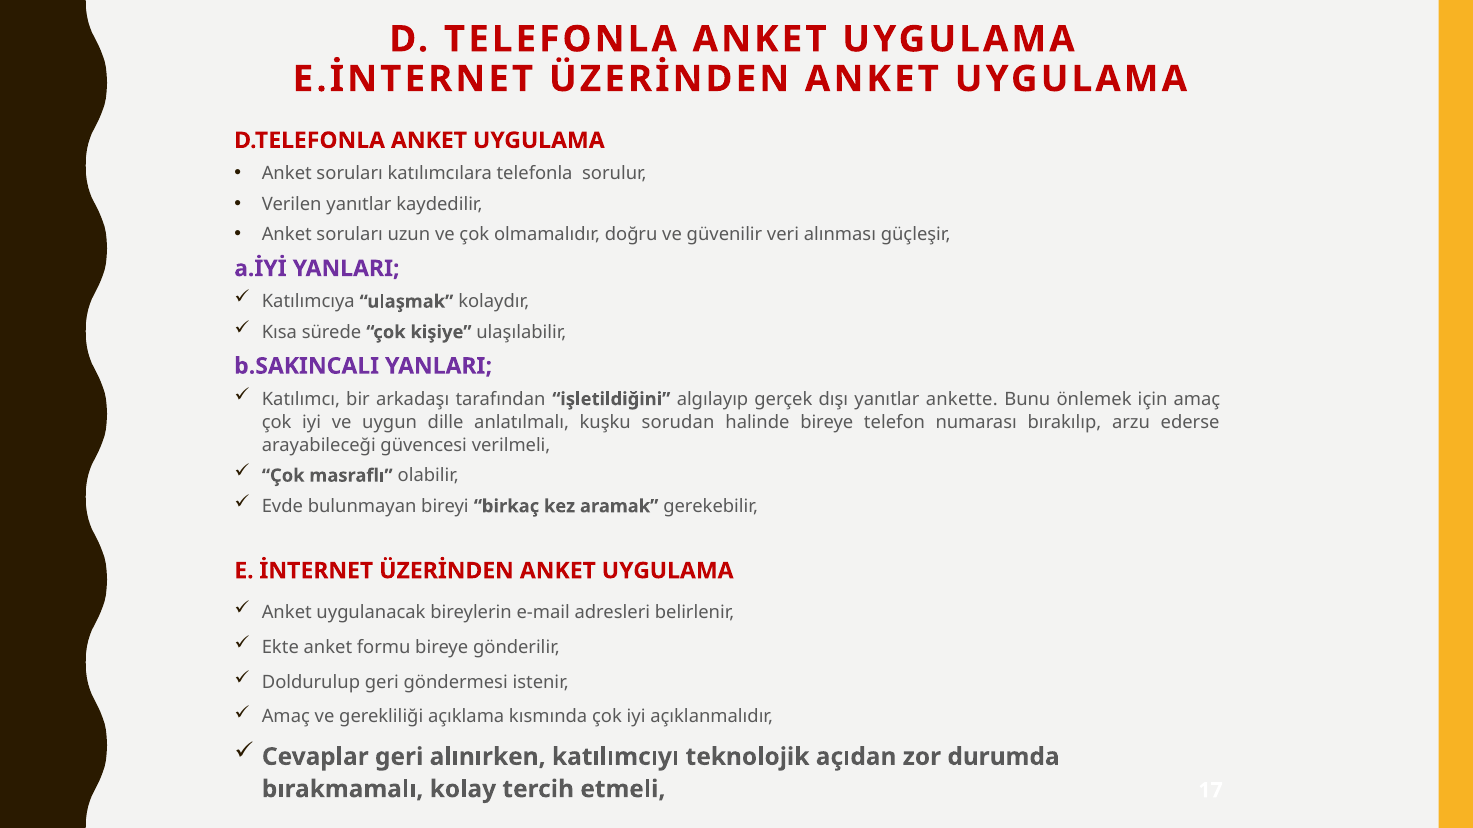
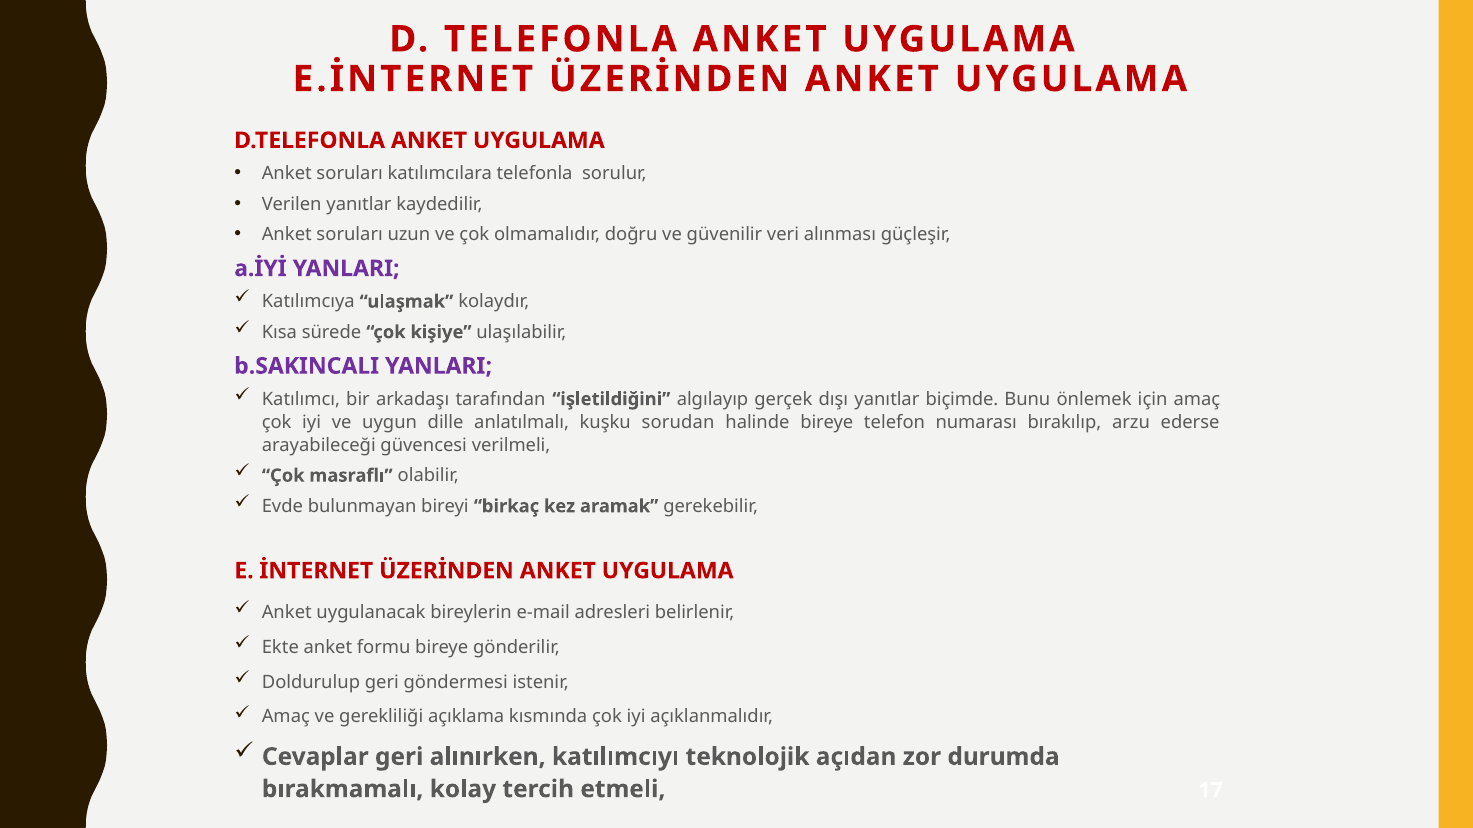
ankette: ankette -> biçimde
